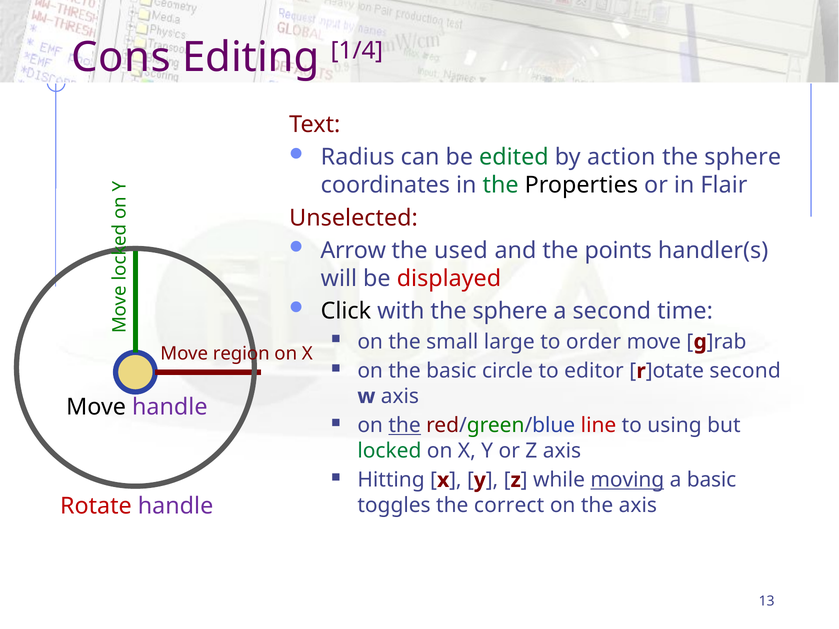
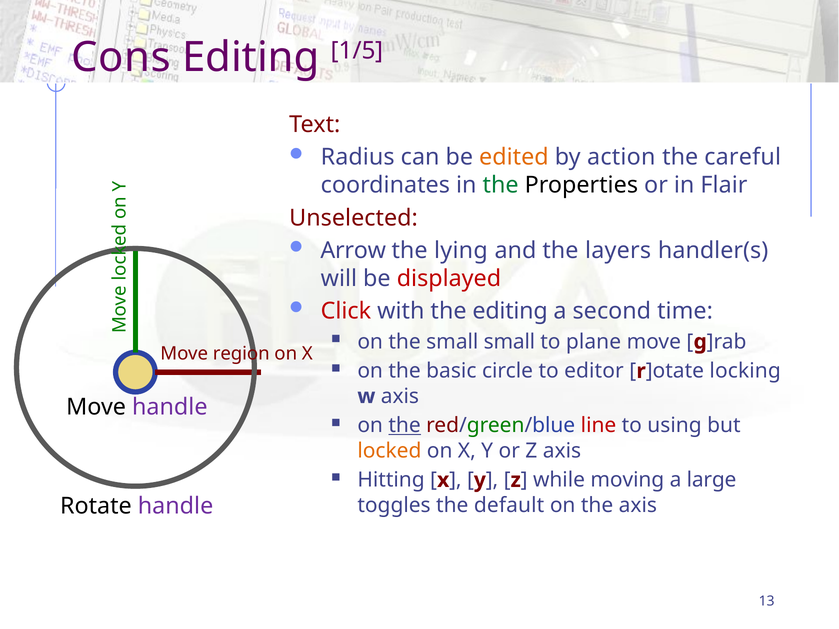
1/4: 1/4 -> 1/5
edited colour: green -> orange
sphere at (743, 157): sphere -> careful
used: used -> lying
points: points -> layers
Click colour: black -> red
with the sphere: sphere -> editing
small large: large -> small
order: order -> plane
second at (745, 371): second -> locking
locked colour: green -> orange
moving underline: present -> none
a basic: basic -> large
correct: correct -> default
Rotate colour: red -> black
